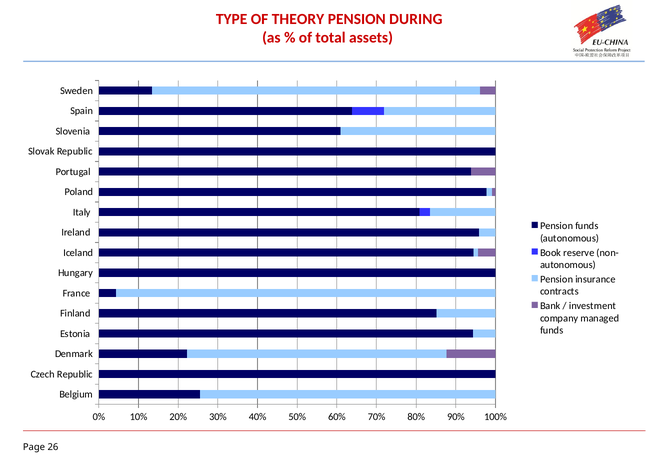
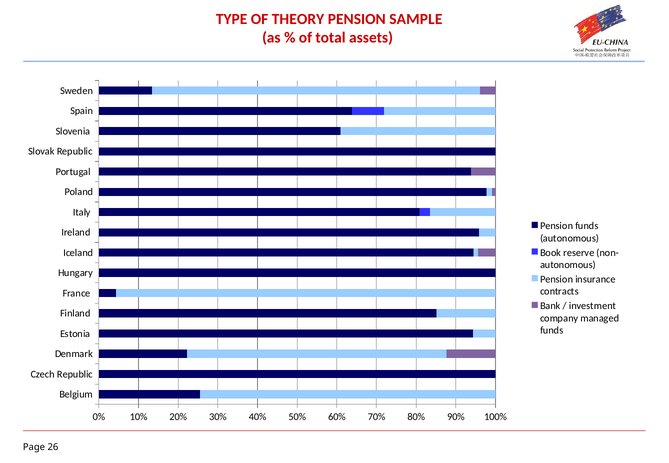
DURING: DURING -> SAMPLE
